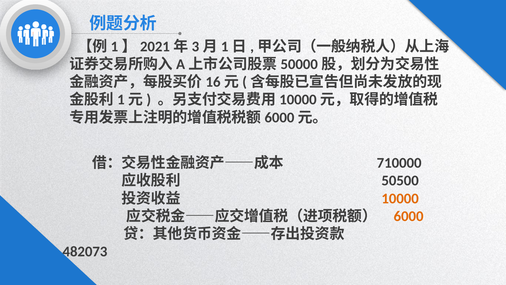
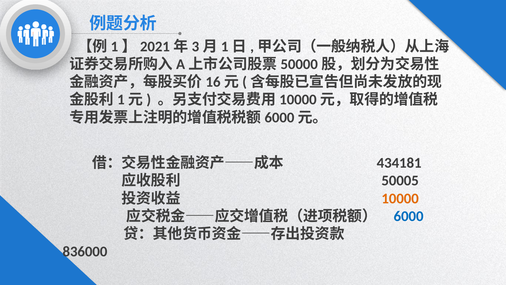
710000: 710000 -> 434181
50500: 50500 -> 50005
6000 colour: orange -> blue
482073: 482073 -> 836000
